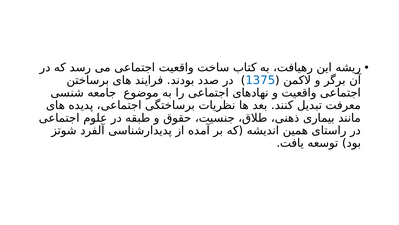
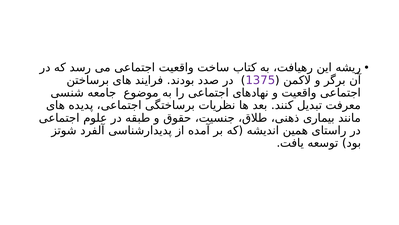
1375 colour: blue -> purple
